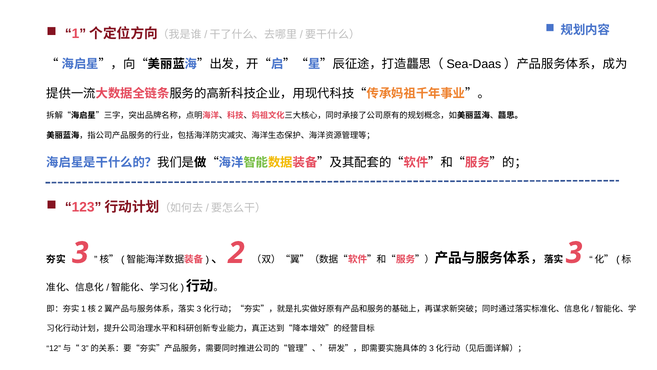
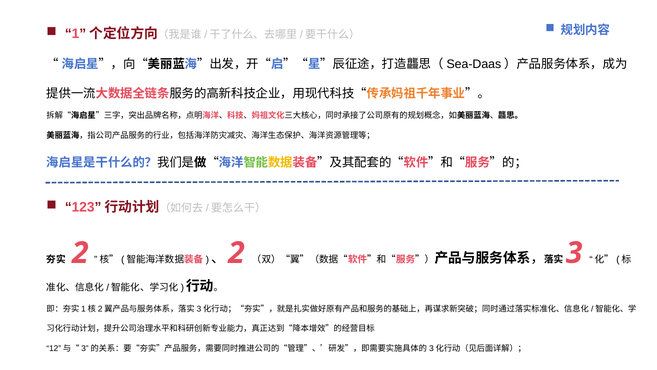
3 at (80, 253): 3 -> 2
